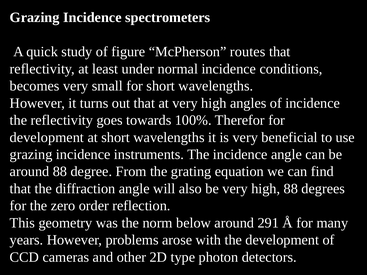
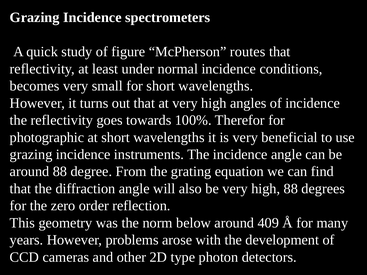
development at (47, 137): development -> photographic
291: 291 -> 409
